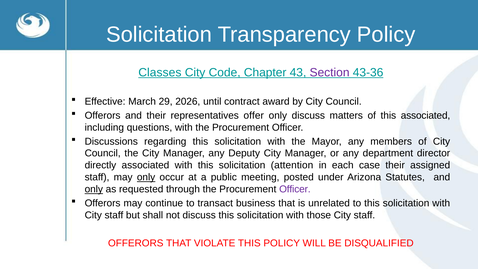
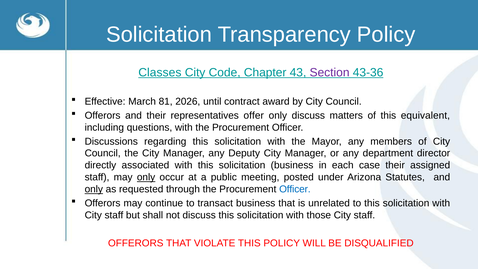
29: 29 -> 81
this associated: associated -> equivalent
solicitation attention: attention -> business
Officer at (295, 189) colour: purple -> blue
